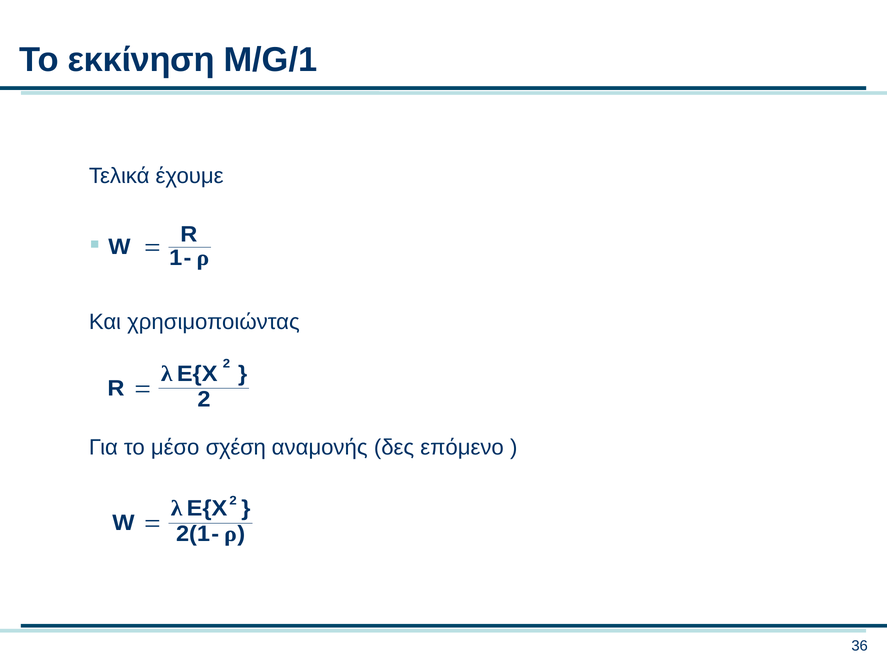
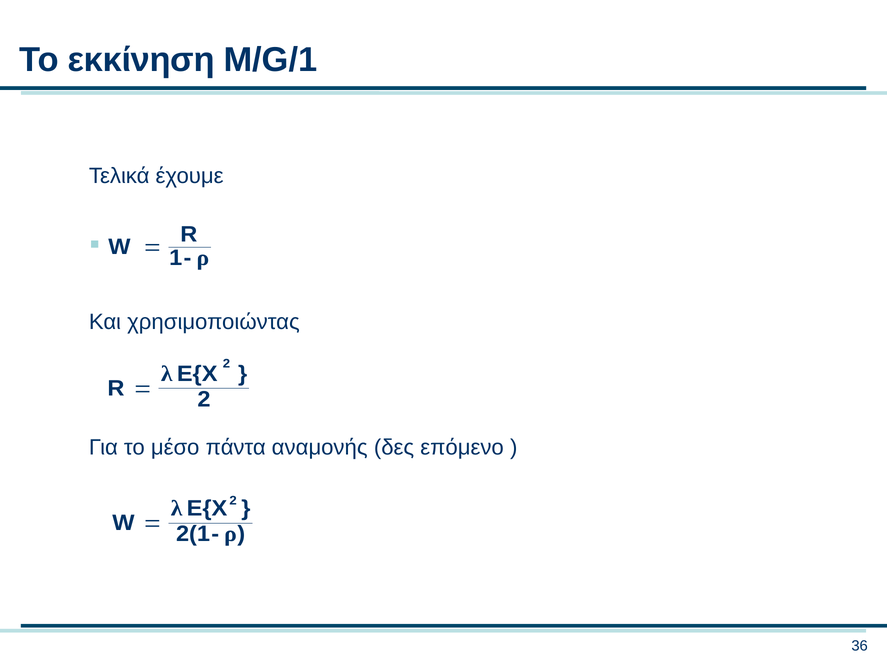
σχέση: σχέση -> πάντα
